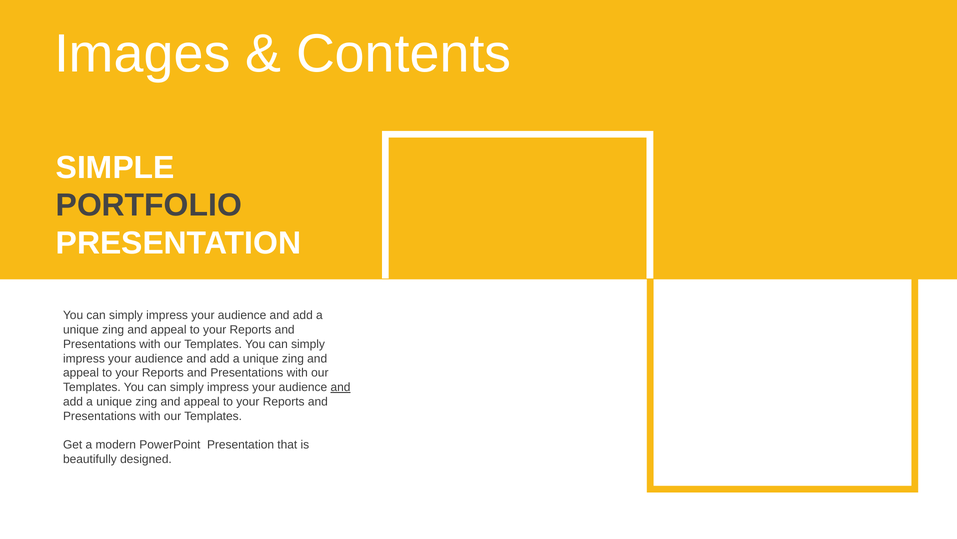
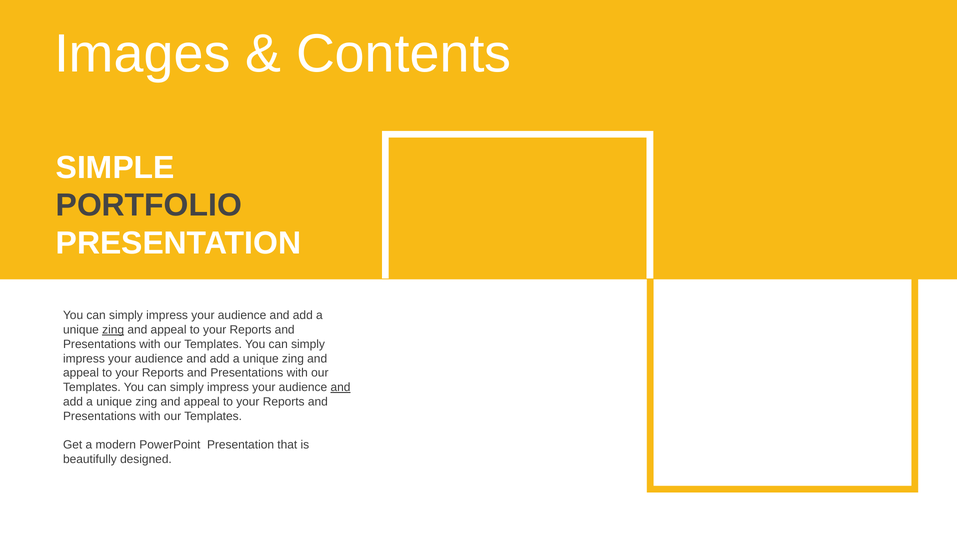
zing at (113, 329) underline: none -> present
